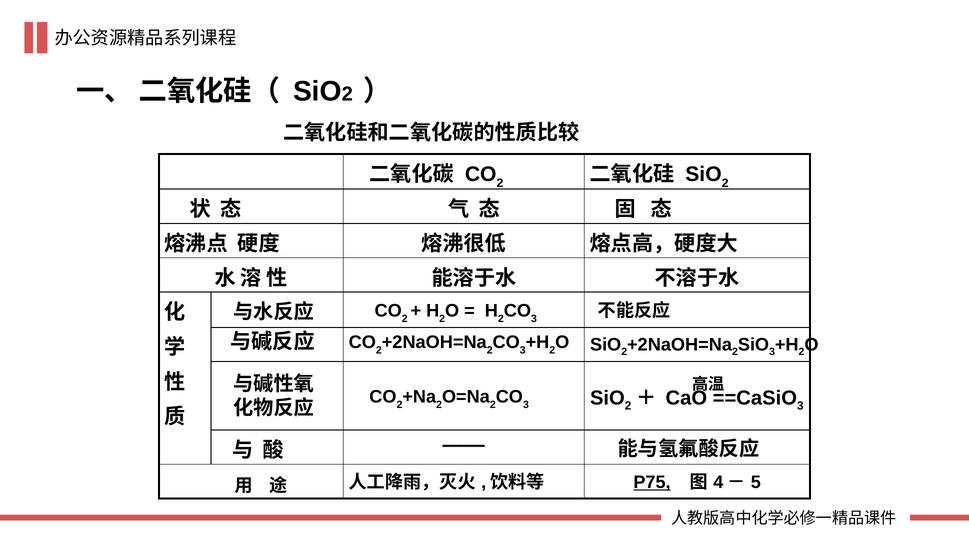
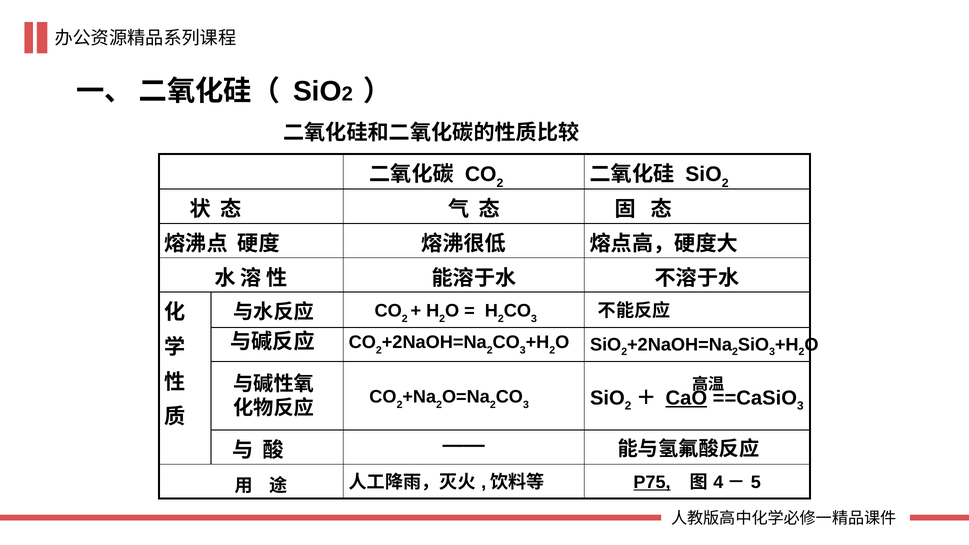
CaO underline: none -> present
